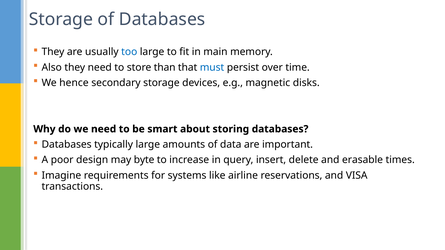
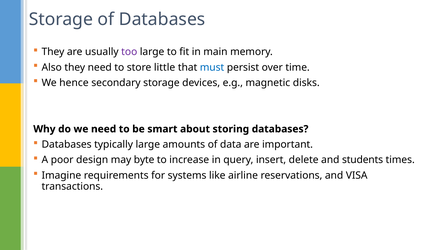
too colour: blue -> purple
than: than -> little
erasable: erasable -> students
